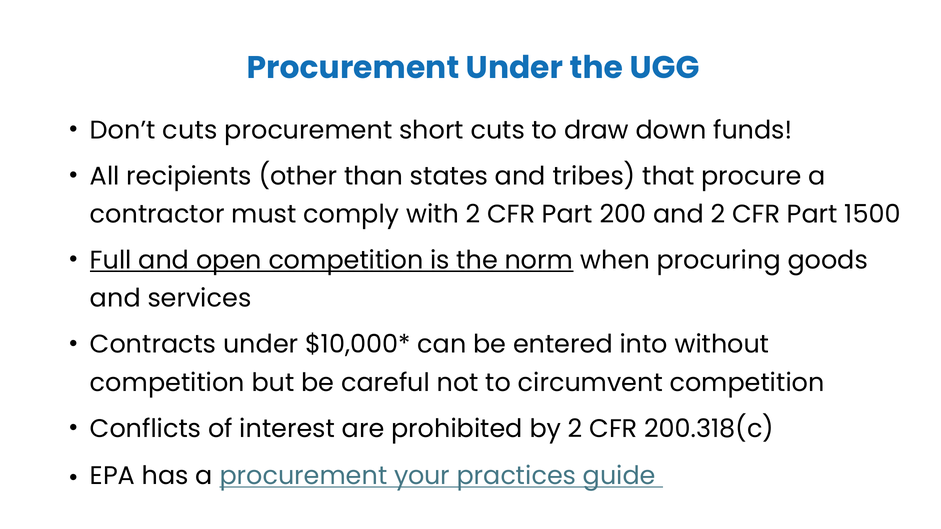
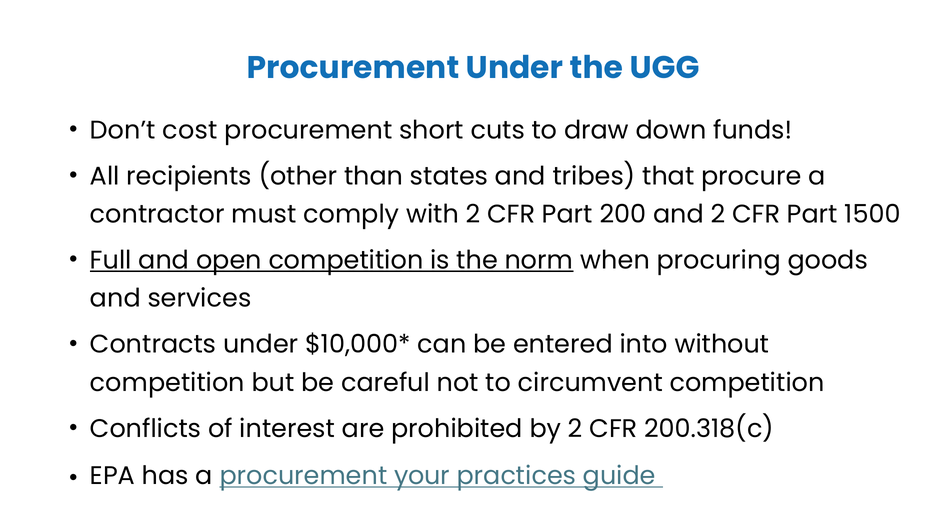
Don’t cuts: cuts -> cost
